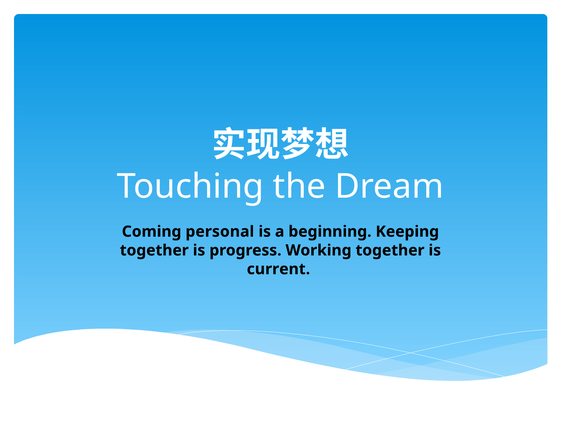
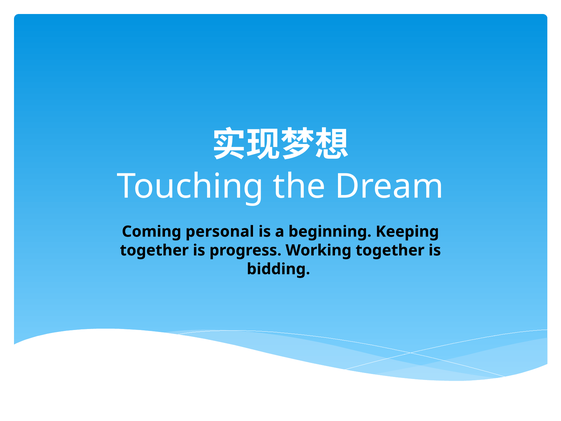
current: current -> bidding
